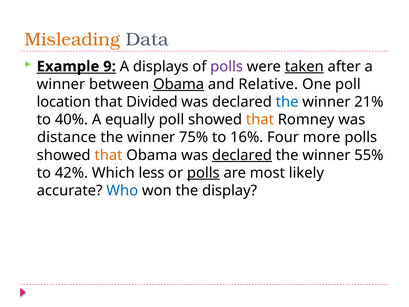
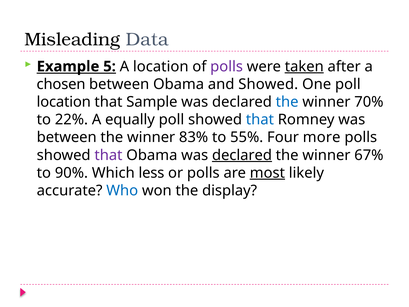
Misleading colour: orange -> black
9: 9 -> 5
A displays: displays -> location
winner at (61, 84): winner -> chosen
Obama at (179, 84) underline: present -> none
and Relative: Relative -> Showed
Divided: Divided -> Sample
21%: 21% -> 70%
40%: 40% -> 22%
that at (260, 120) colour: orange -> blue
distance at (67, 137): distance -> between
75%: 75% -> 83%
16%: 16% -> 55%
that at (108, 155) colour: orange -> purple
55%: 55% -> 67%
42%: 42% -> 90%
polls at (203, 173) underline: present -> none
most underline: none -> present
